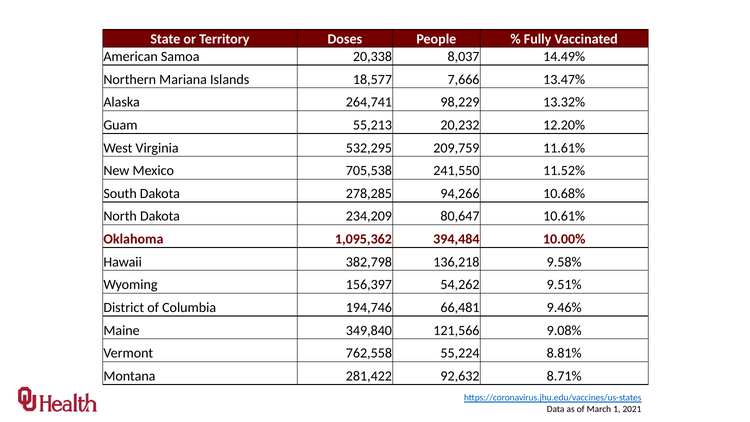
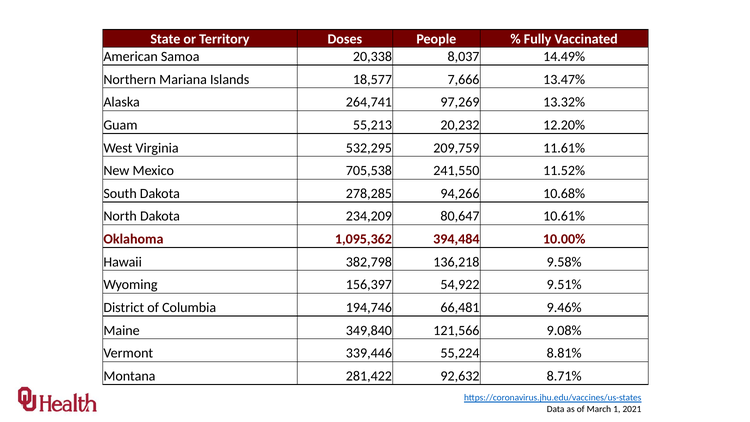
98,229: 98,229 -> 97,269
54,262: 54,262 -> 54,922
762,558: 762,558 -> 339,446
